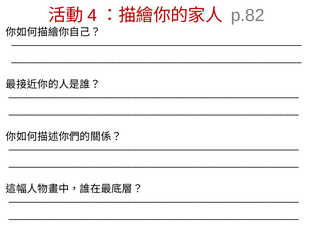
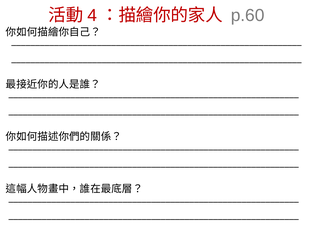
p.82: p.82 -> p.60
